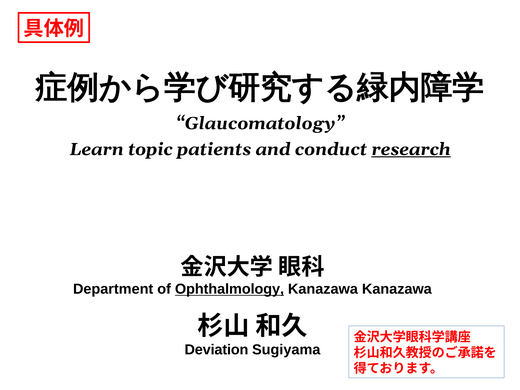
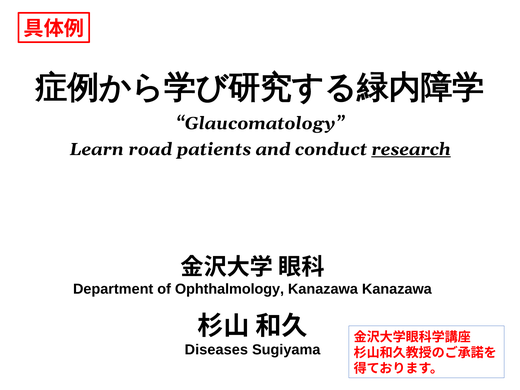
topic: topic -> road
Ophthalmology underline: present -> none
Deviation: Deviation -> Diseases
